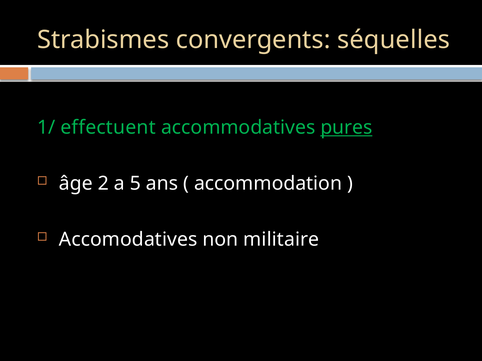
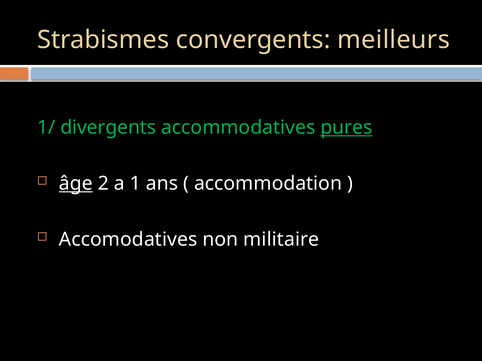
séquelles: séquelles -> meilleurs
effectuent: effectuent -> divergents
âge underline: none -> present
5: 5 -> 1
